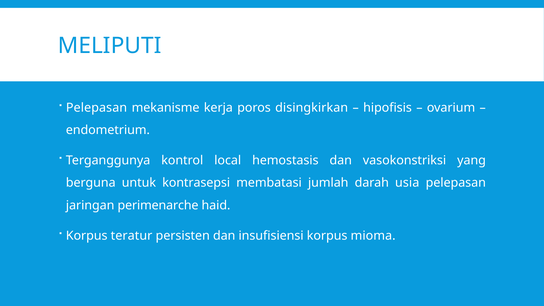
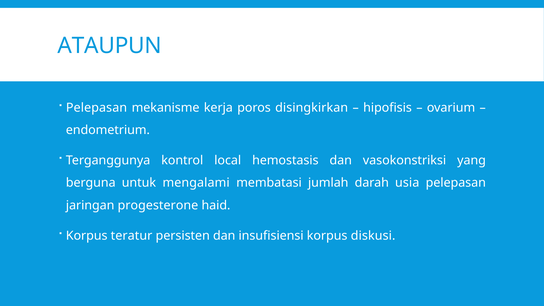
MELIPUTI: MELIPUTI -> ATAUPUN
kontrasepsi: kontrasepsi -> mengalami
perimenarche: perimenarche -> progesterone
mioma: mioma -> diskusi
